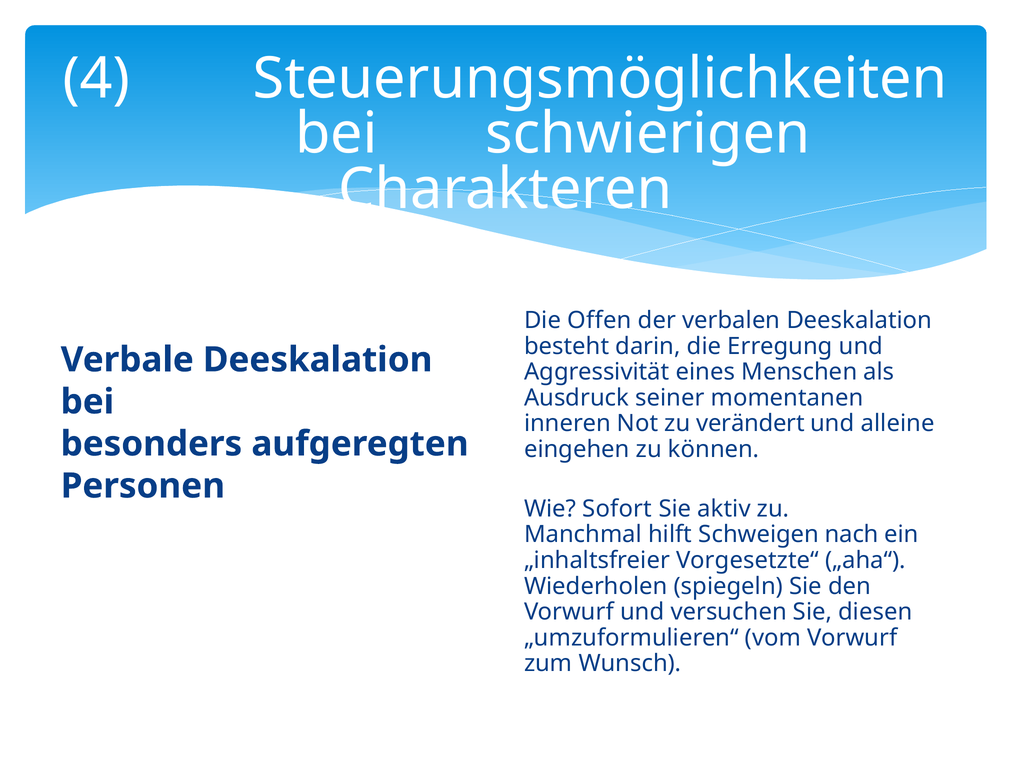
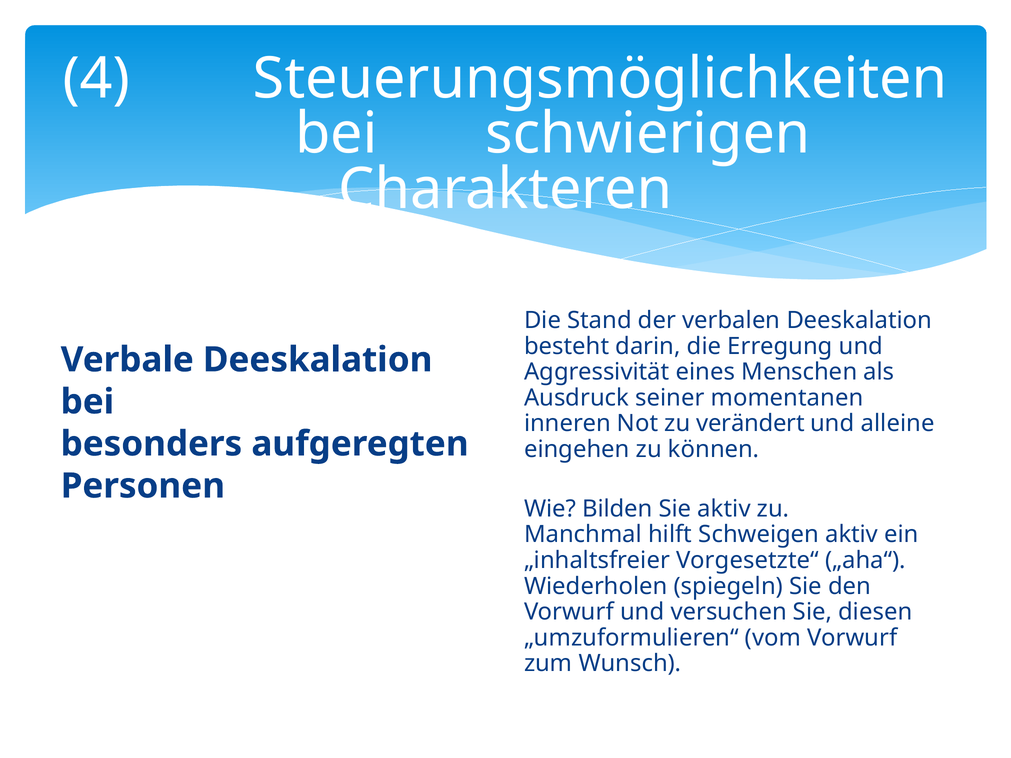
Offen: Offen -> Stand
Sofort: Sofort -> Bilden
Schweigen nach: nach -> aktiv
